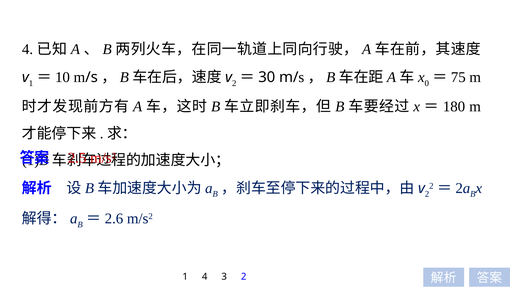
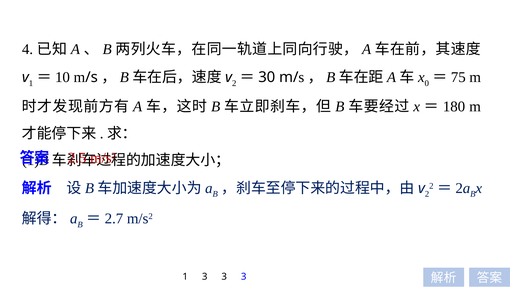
2.6: 2.6 -> 2.7
1 4: 4 -> 3
2 at (244, 277): 2 -> 3
